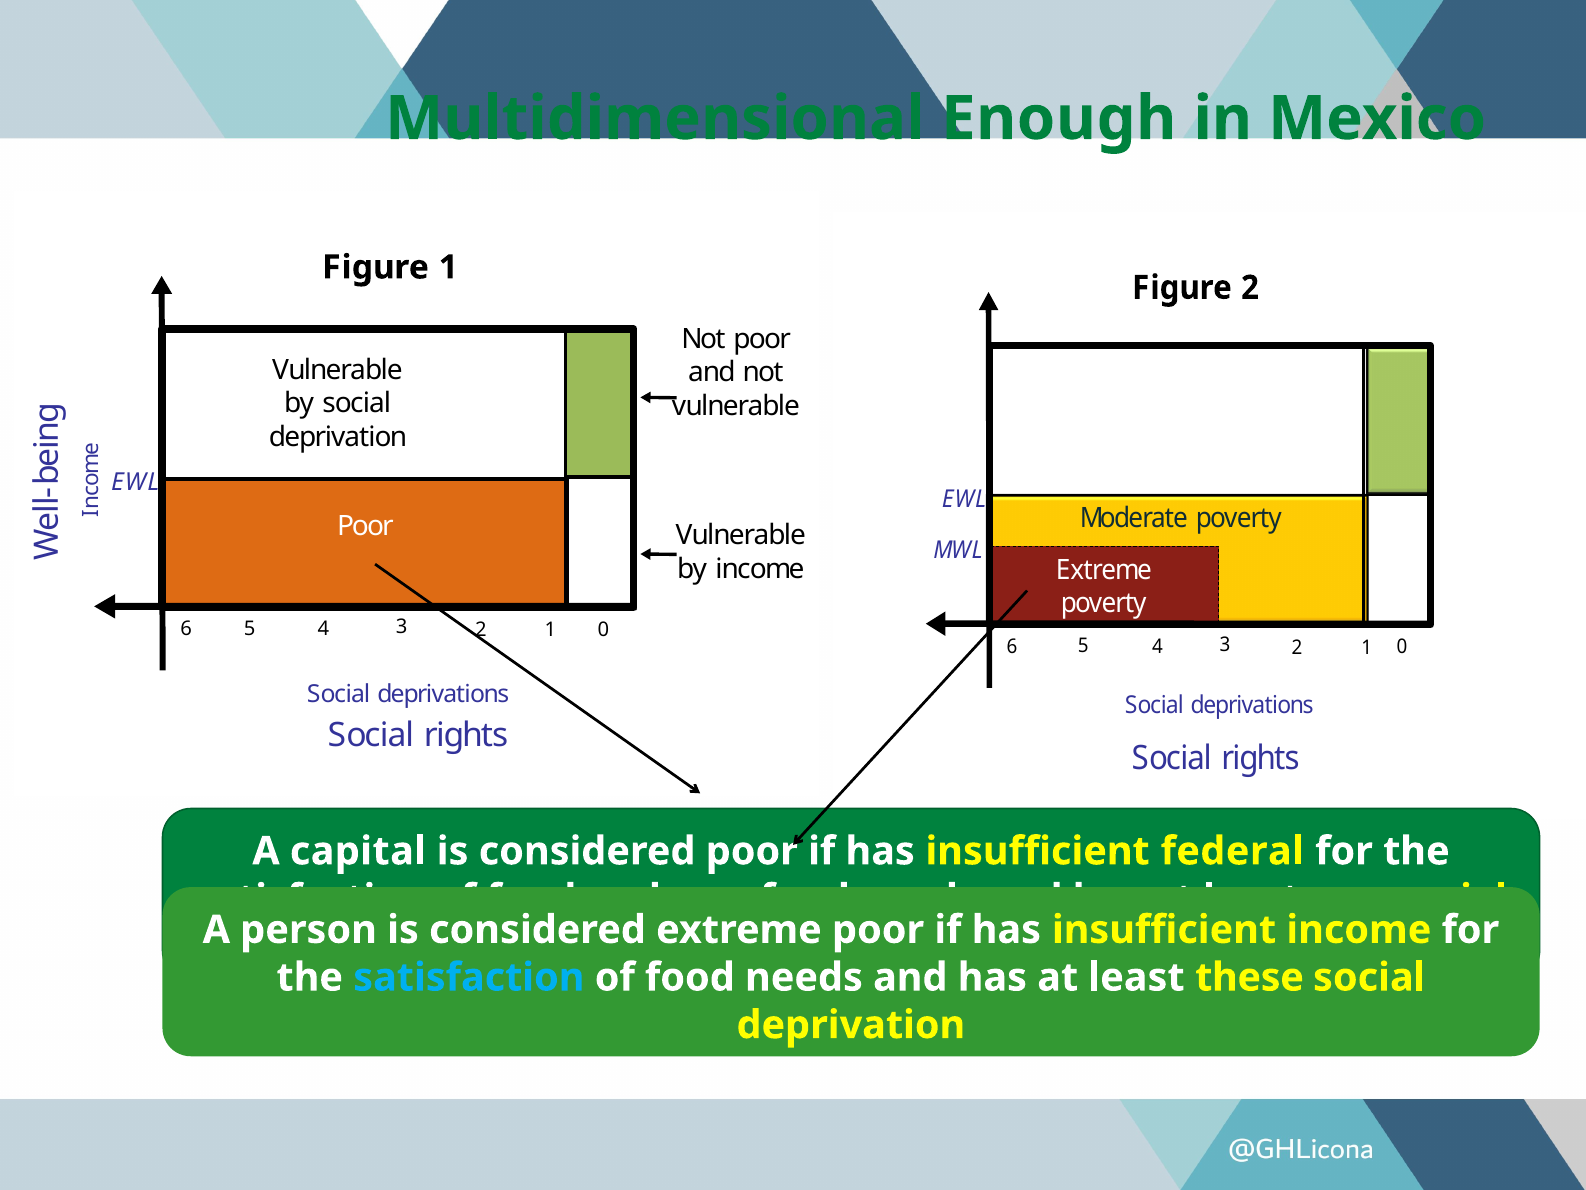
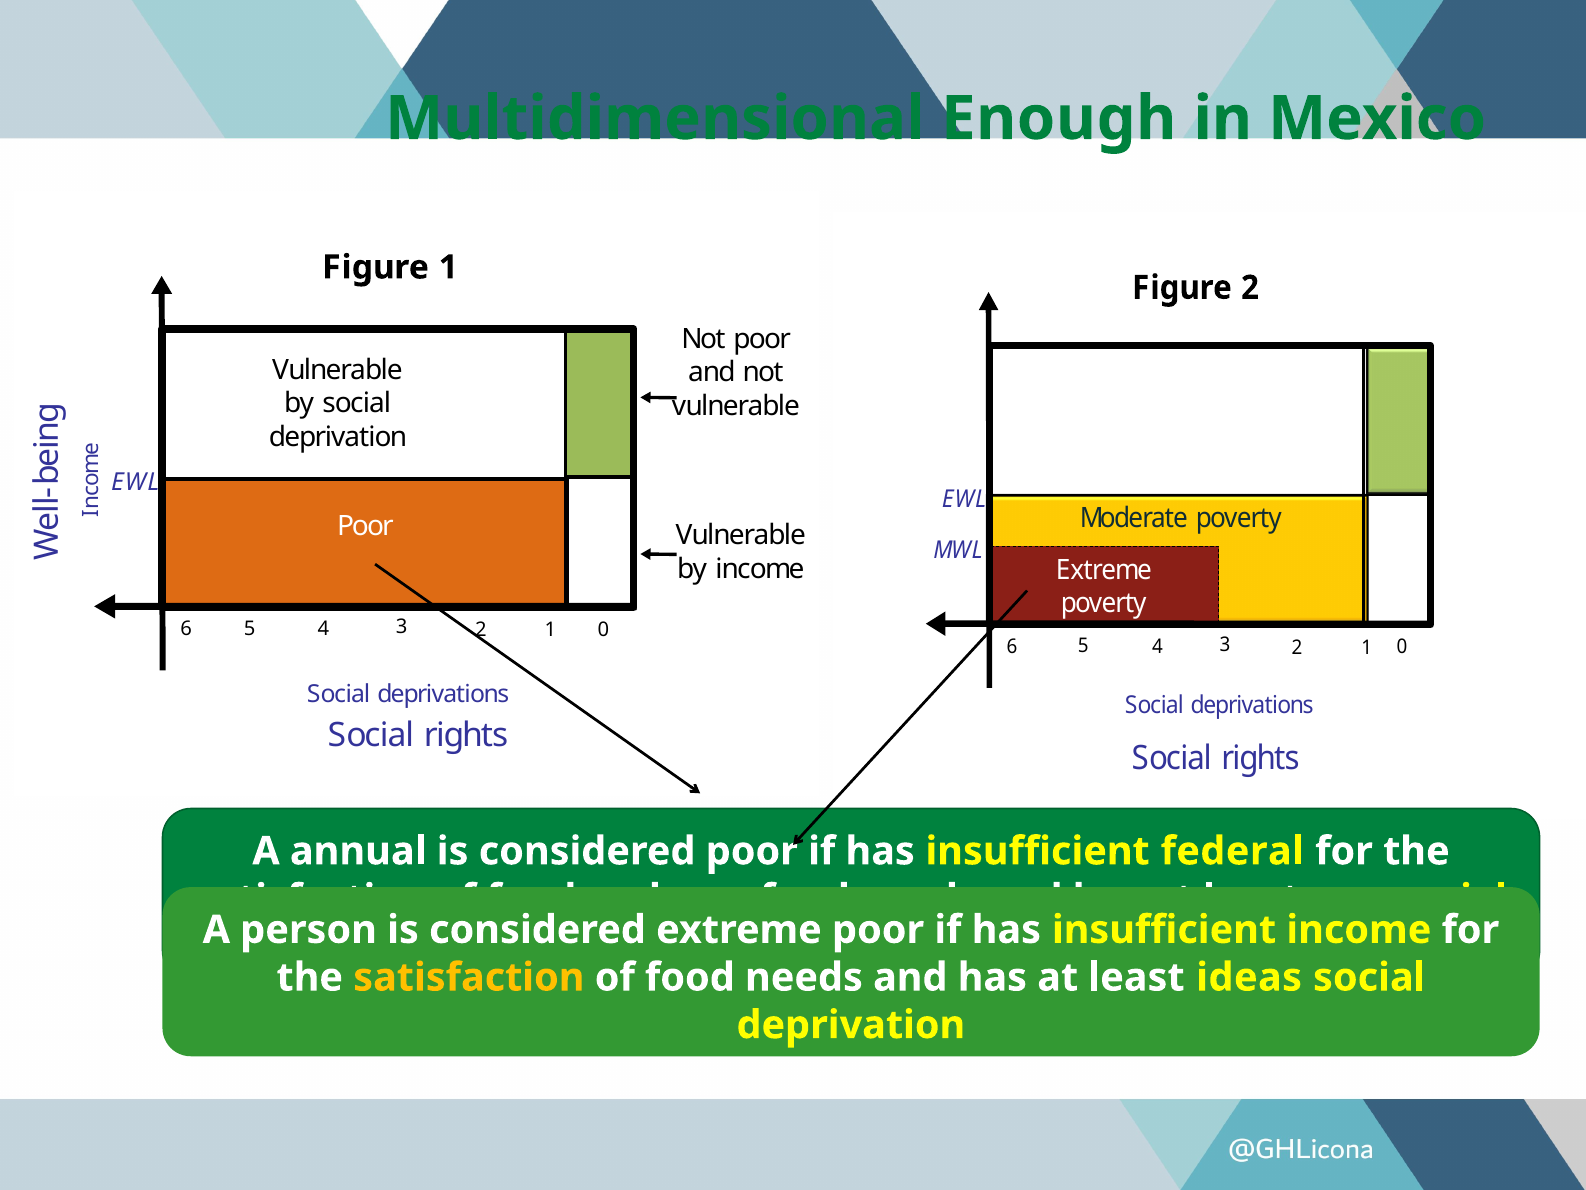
capital: capital -> annual
satisfaction at (469, 977) colour: light blue -> yellow
these: these -> ideas
